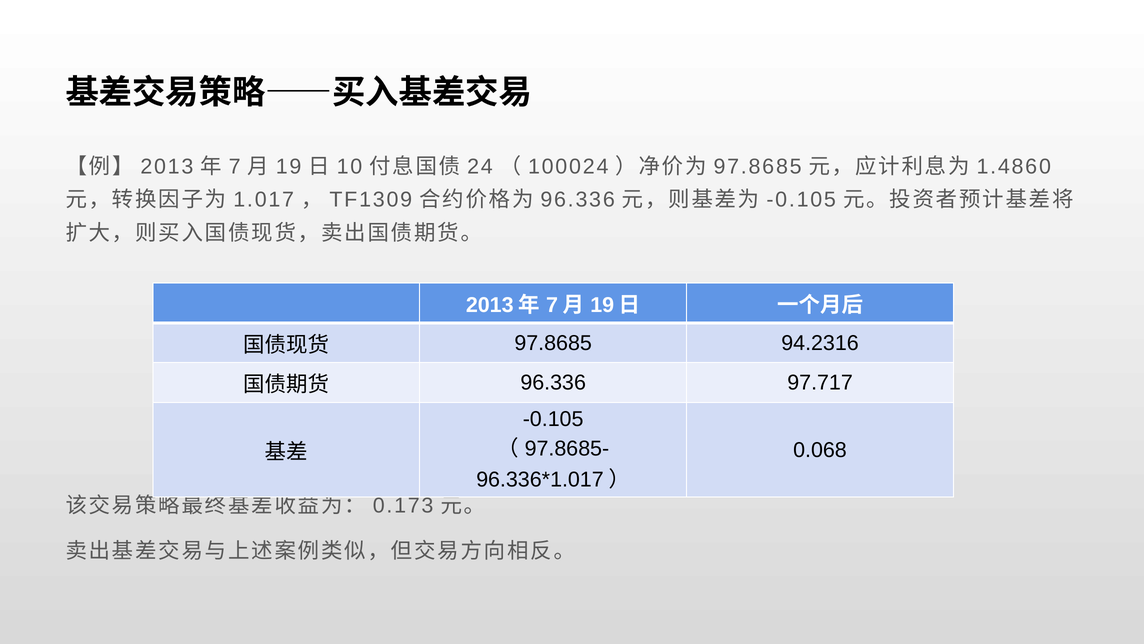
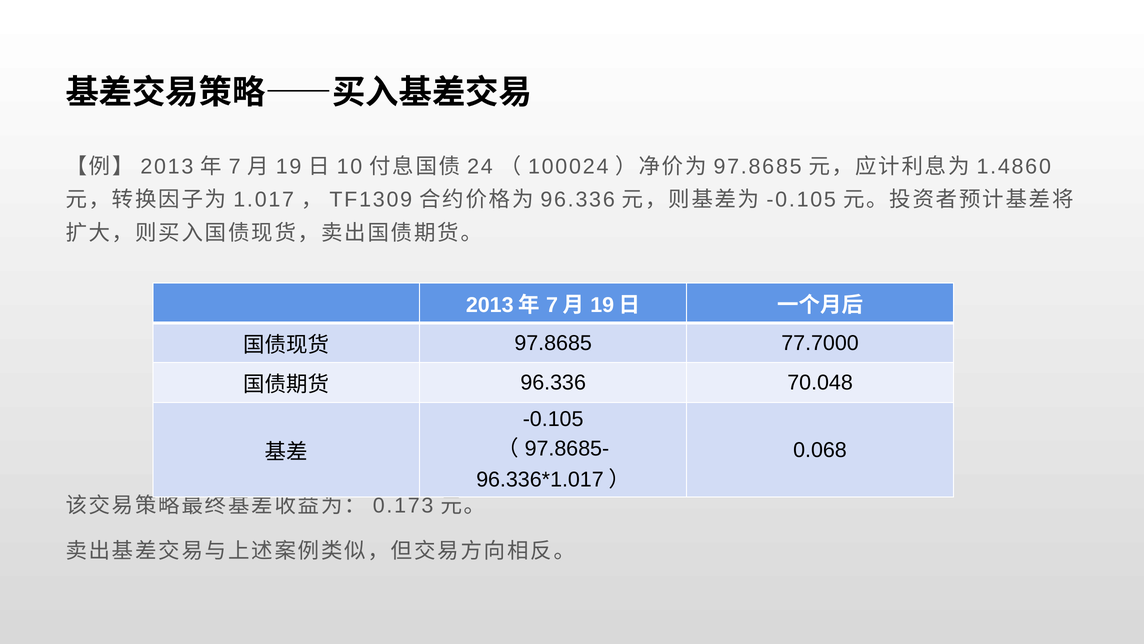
94.2316: 94.2316 -> 77.7000
97.717: 97.717 -> 70.048
